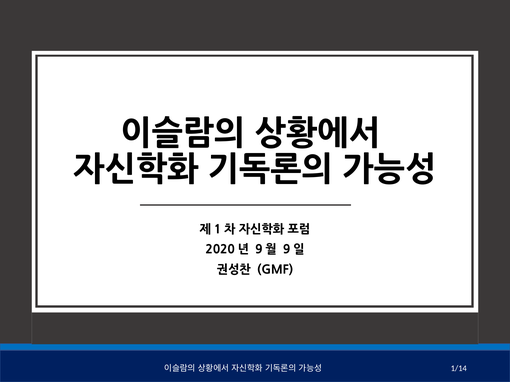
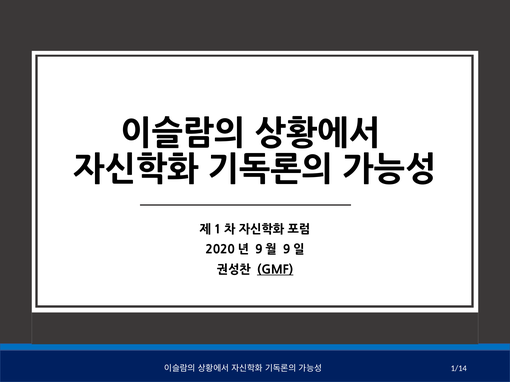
GMF underline: none -> present
